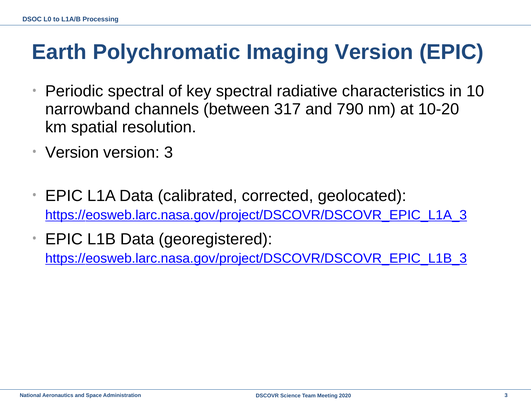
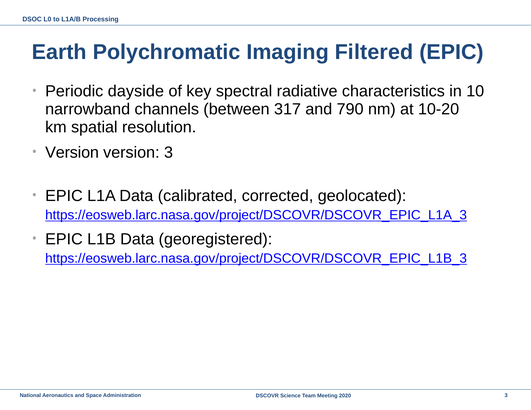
Imaging Version: Version -> Filtered
Periodic spectral: spectral -> dayside
